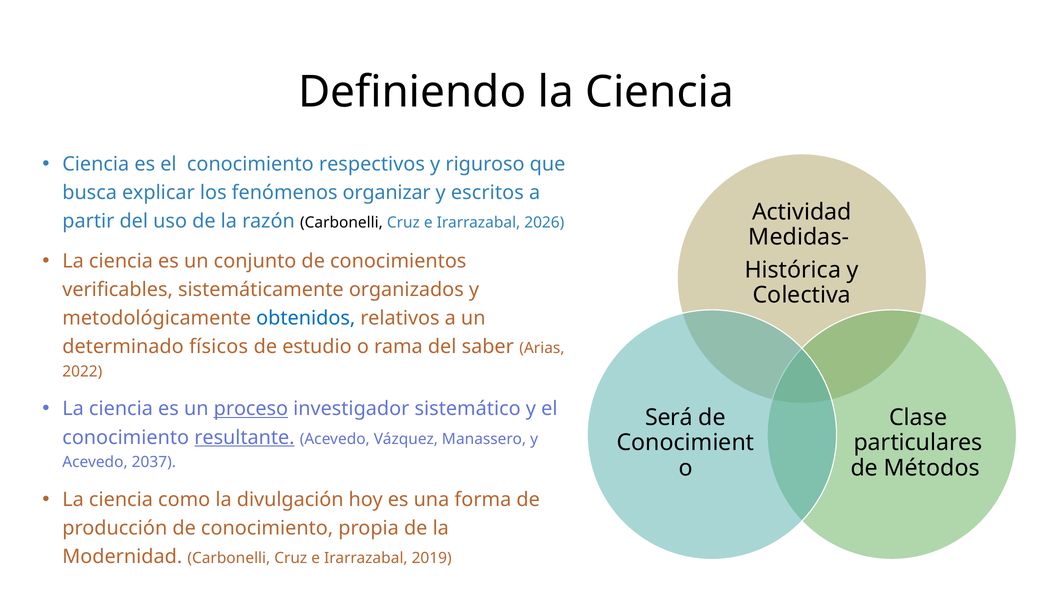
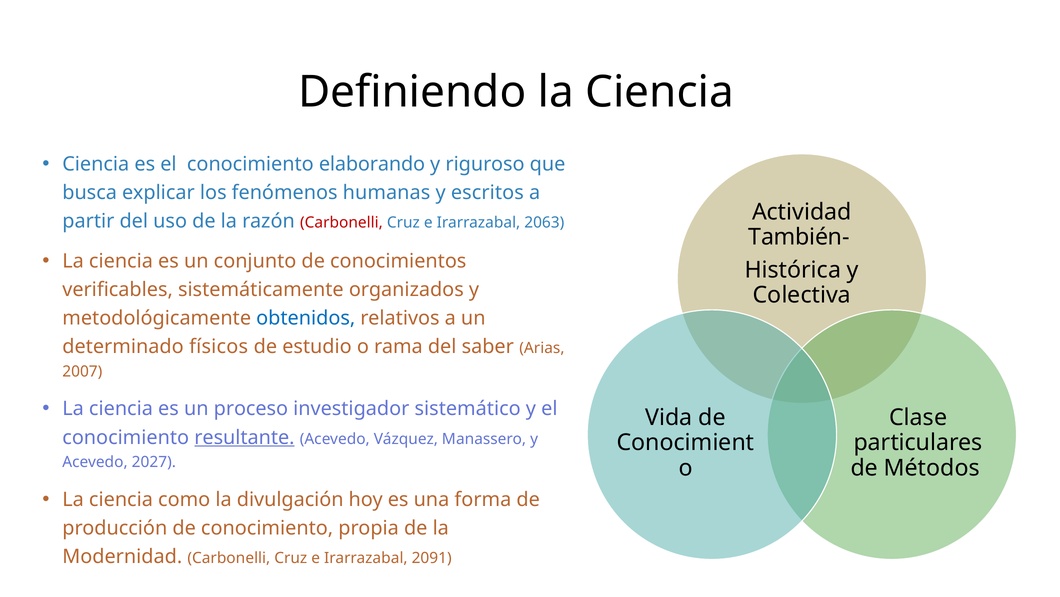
respectivos: respectivos -> elaborando
organizar: organizar -> humanas
Carbonelli at (341, 222) colour: black -> red
2026: 2026 -> 2063
Medidas-: Medidas- -> También-
2022: 2022 -> 2007
proceso underline: present -> none
Será: Será -> Vida
2037: 2037 -> 2027
2019: 2019 -> 2091
